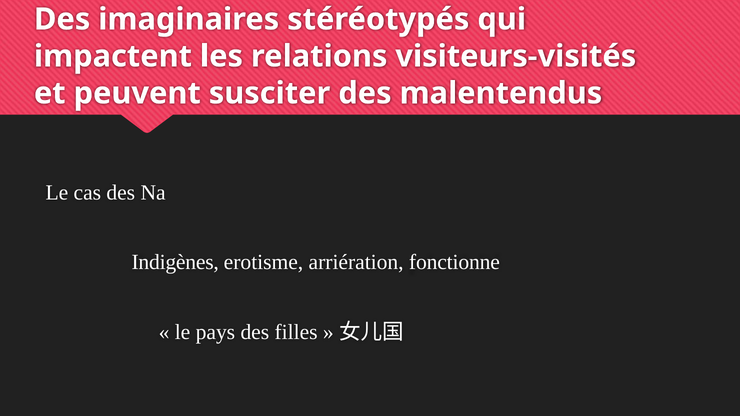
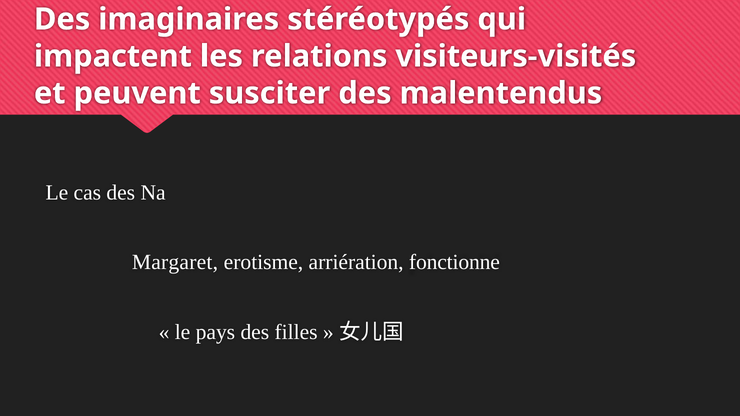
Indigènes: Indigènes -> Margaret
